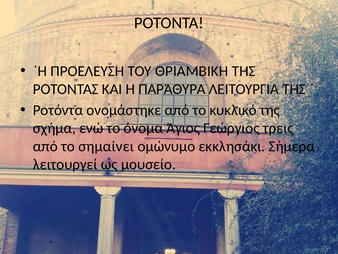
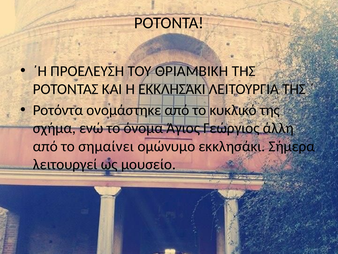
Η ΠΑΡΆΘΥΡΑ: ΠΑΡΆΘΥΡΑ -> ΕΚΚΛΗΣΆΚΙ
τρεις: τρεις -> άλλη
